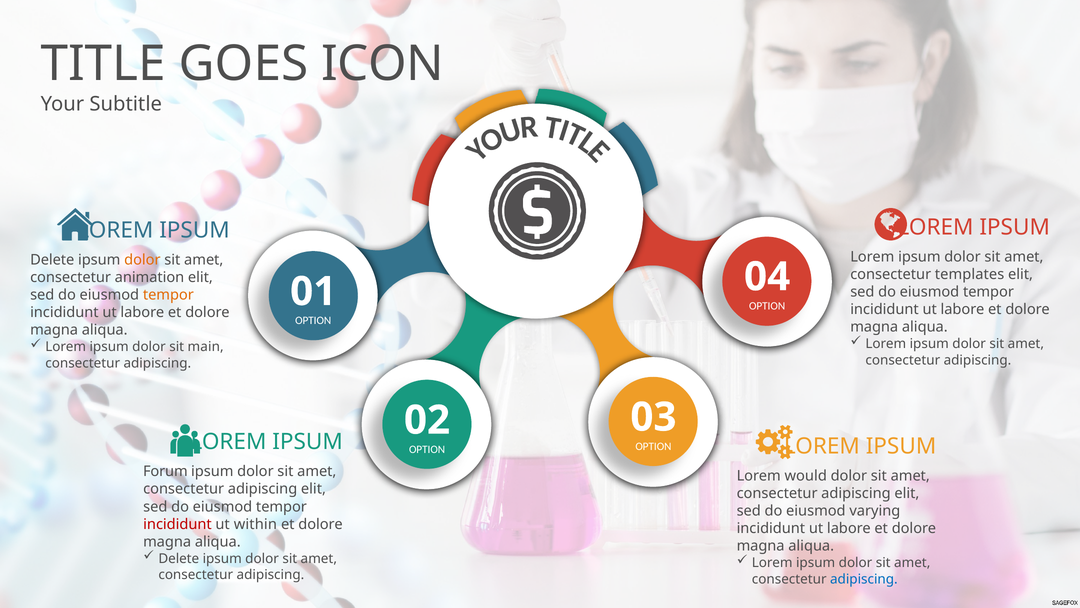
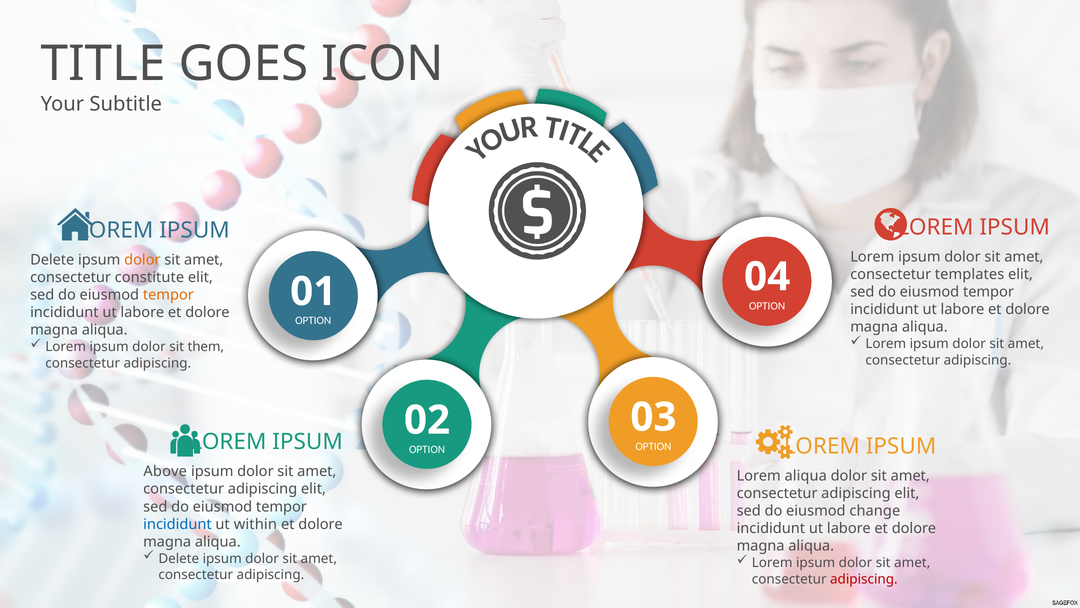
animation: animation -> constitute
main: main -> them
Forum: Forum -> Above
Lorem would: would -> aliqua
varying: varying -> change
incididunt at (177, 524) colour: red -> blue
adipiscing at (864, 579) colour: blue -> red
